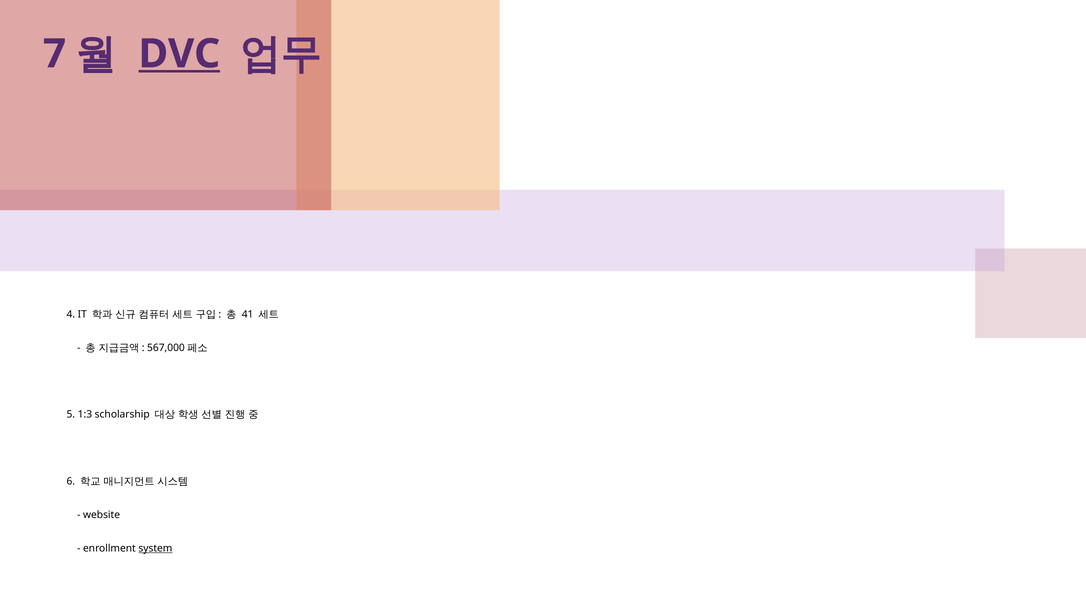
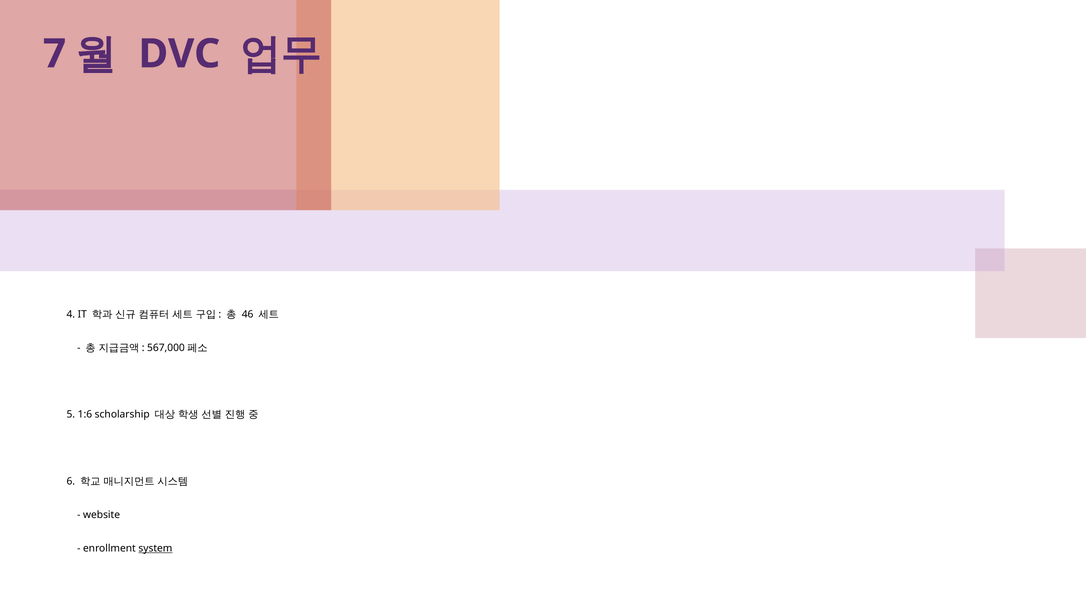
DVC underline: present -> none
41: 41 -> 46
1:3: 1:3 -> 1:6
